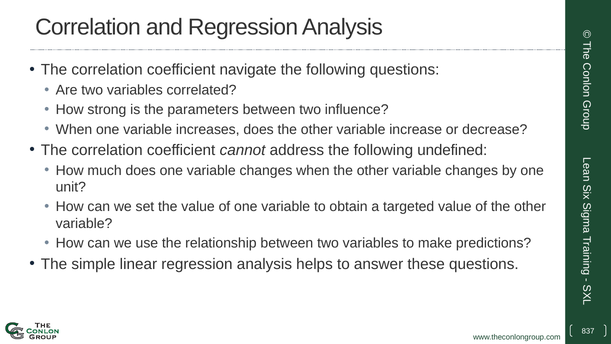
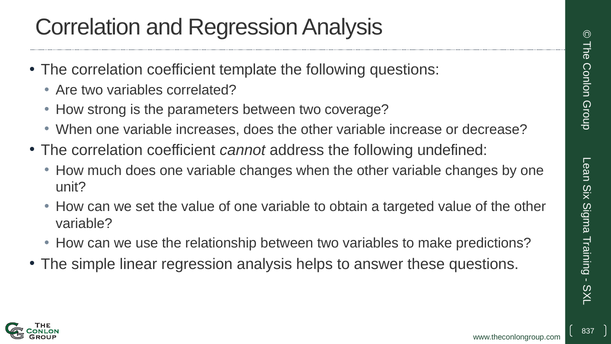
navigate: navigate -> template
influence: influence -> coverage
